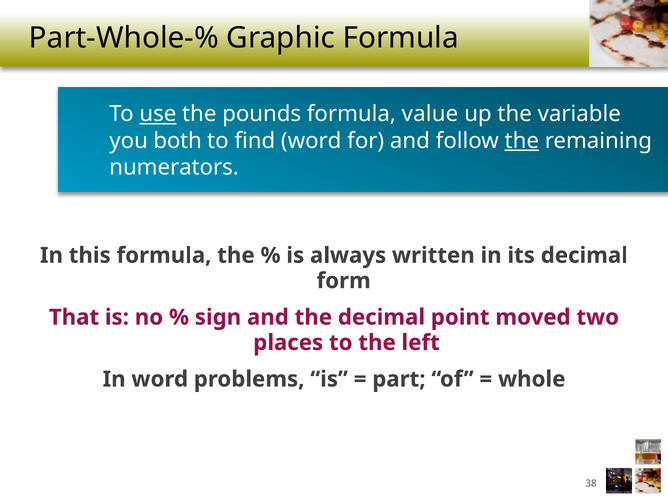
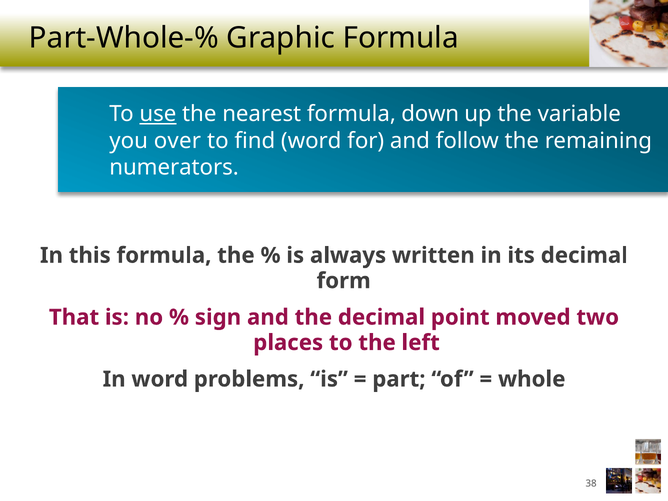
pounds: pounds -> nearest
value: value -> down
both: both -> over
the at (522, 141) underline: present -> none
